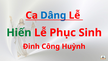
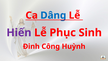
Hiến colour: green -> purple
